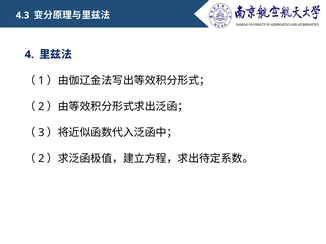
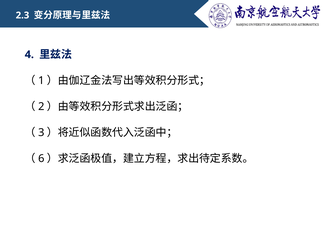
4.3: 4.3 -> 2.3
2 at (41, 159): 2 -> 6
